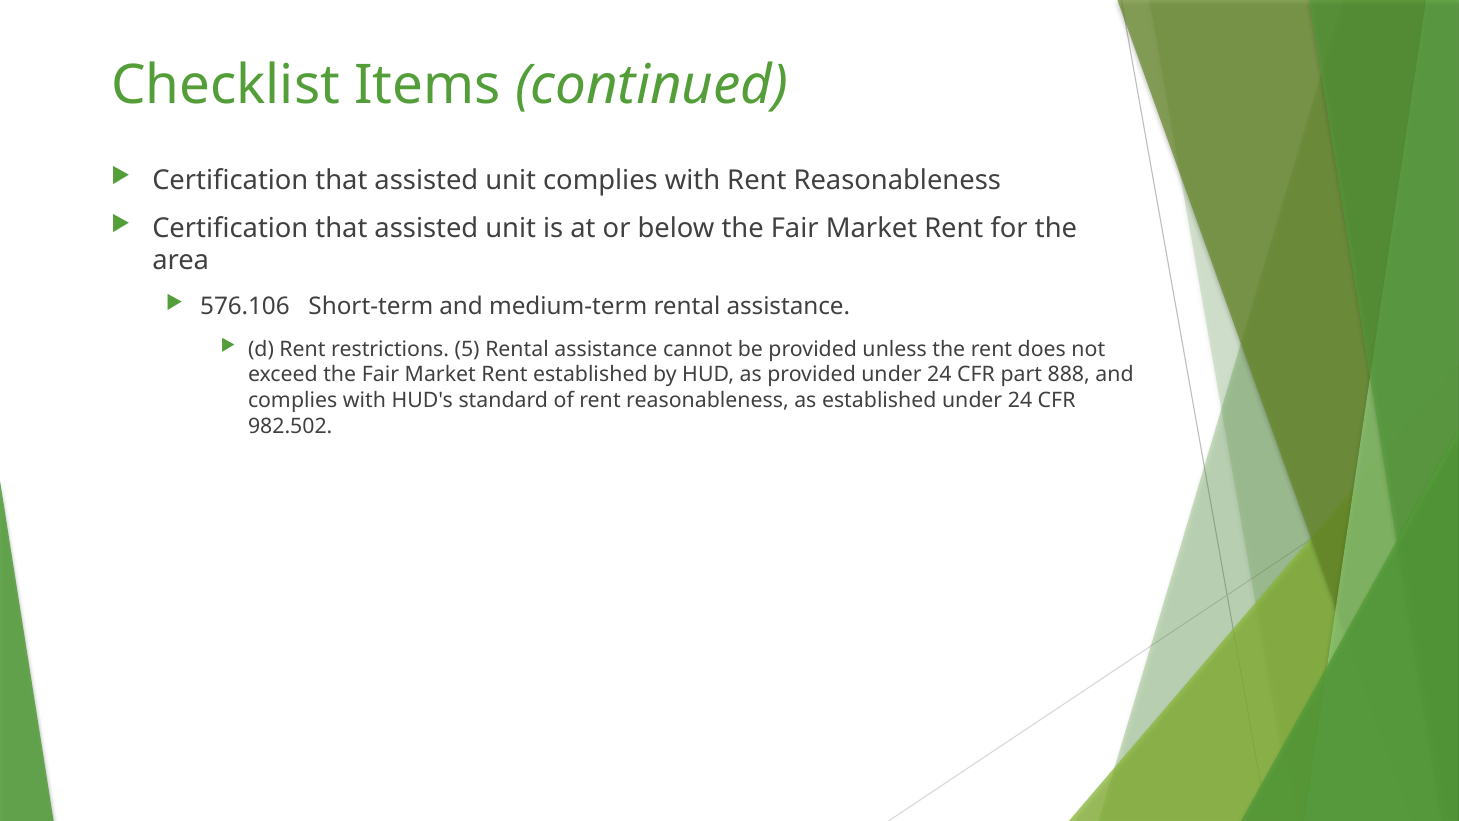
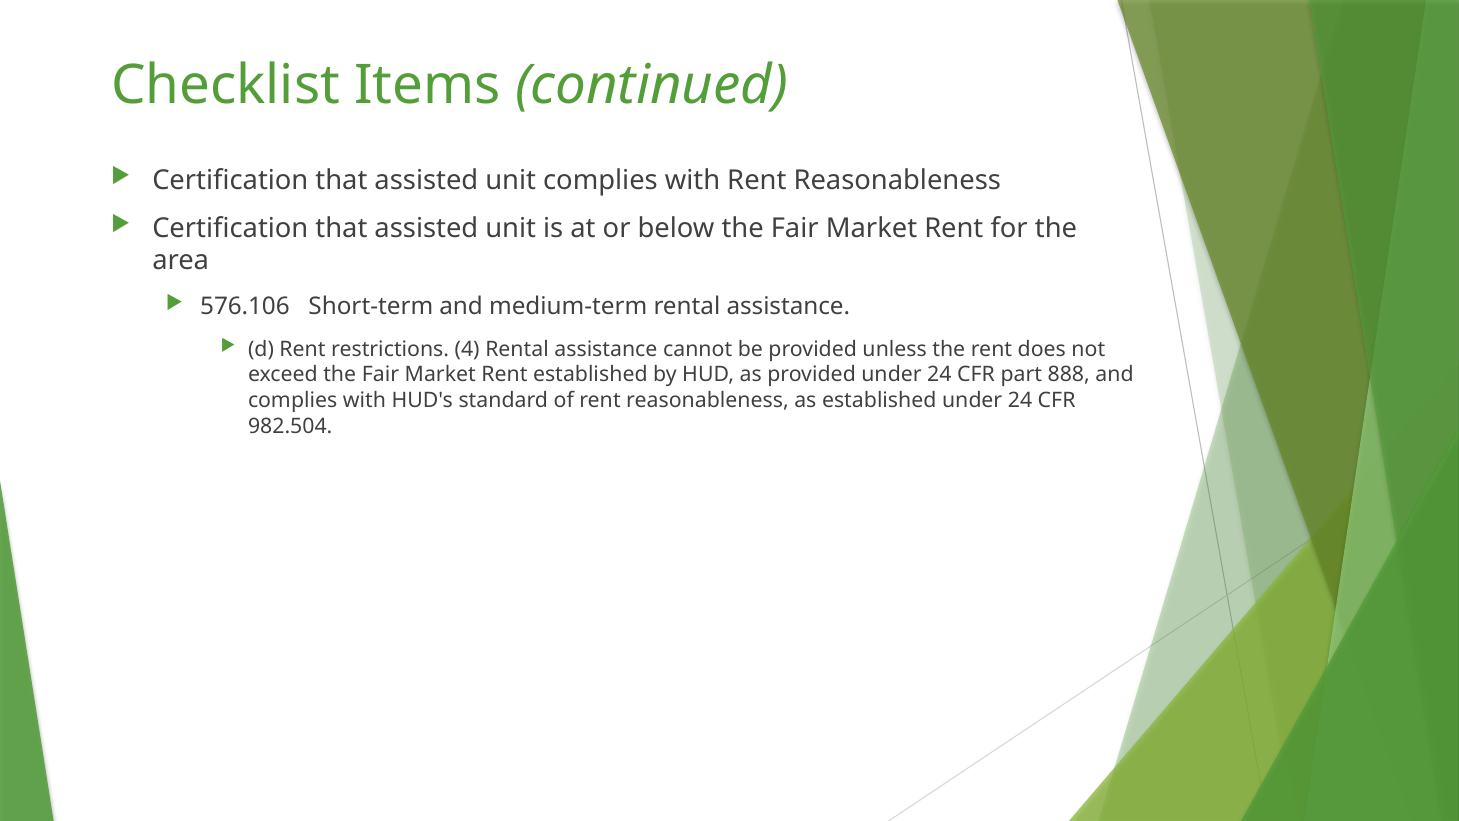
5: 5 -> 4
982.502: 982.502 -> 982.504
